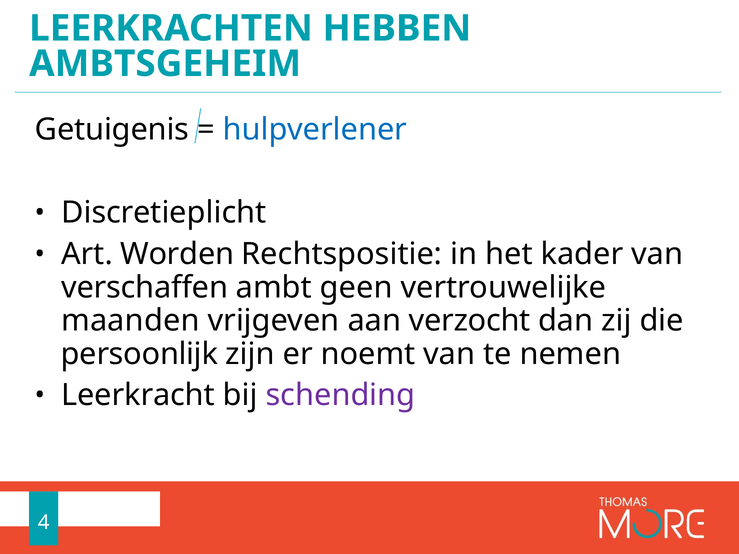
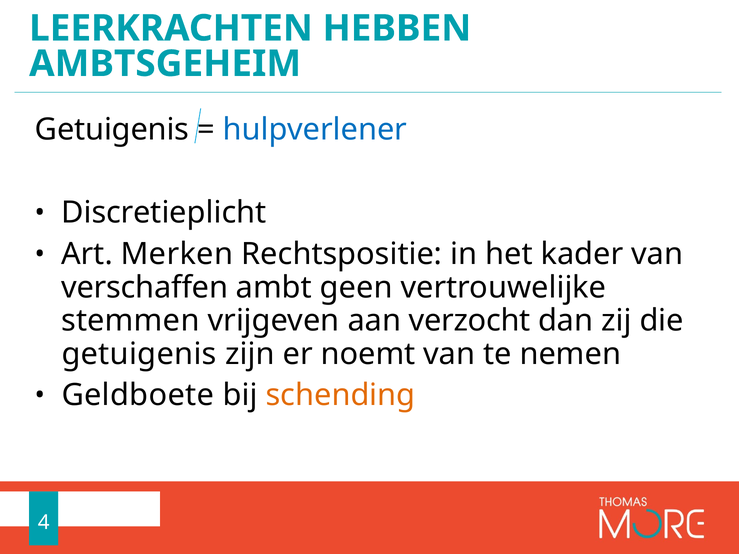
Worden: Worden -> Merken
maanden: maanden -> stemmen
persoonlijk at (139, 354): persoonlijk -> getuigenis
Leerkracht: Leerkracht -> Geldboete
schending colour: purple -> orange
